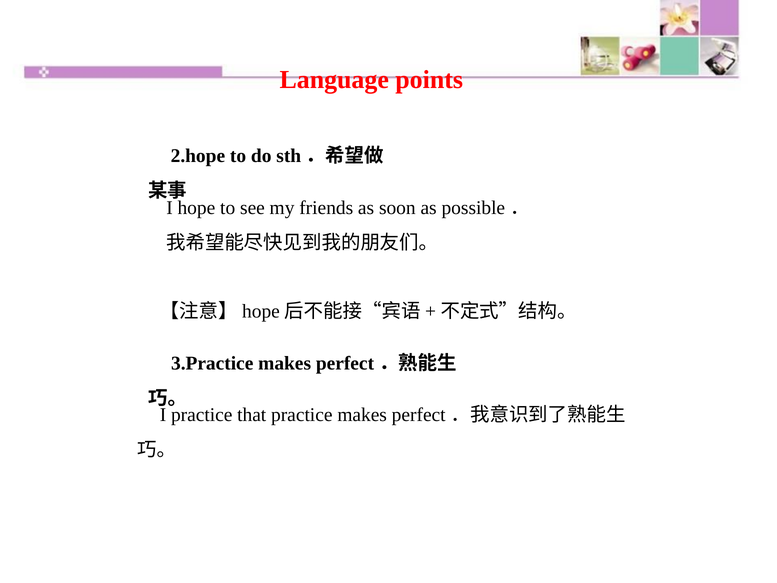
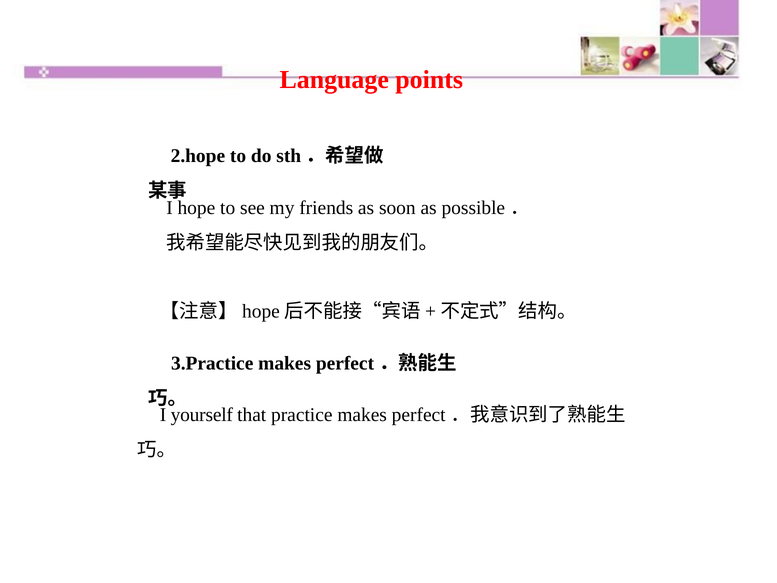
I practice: practice -> yourself
